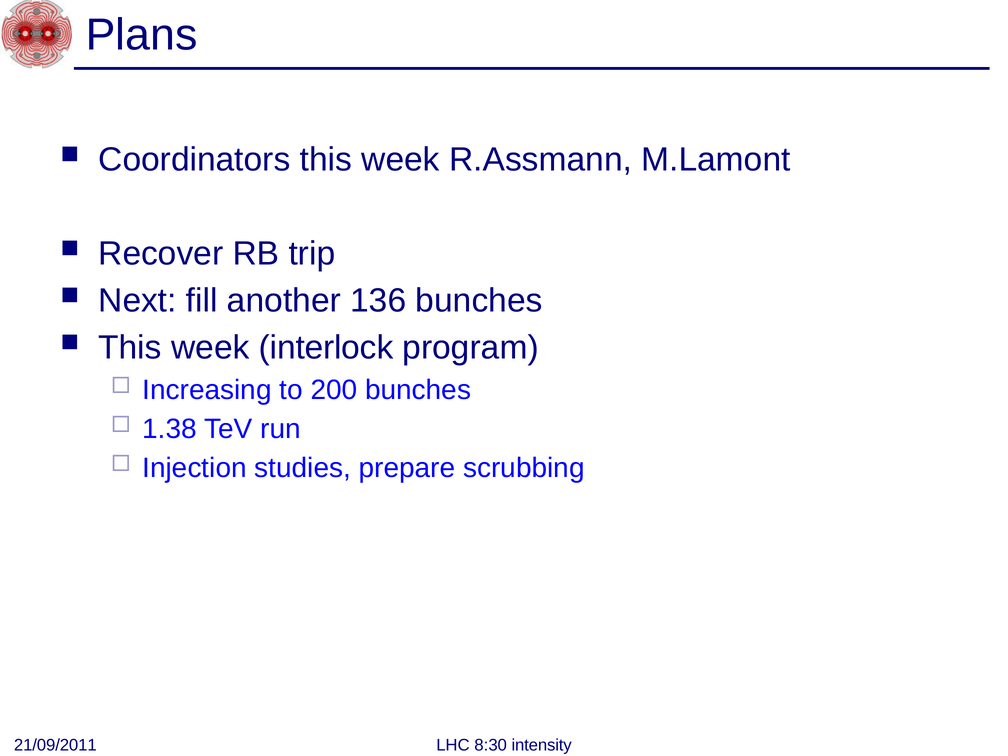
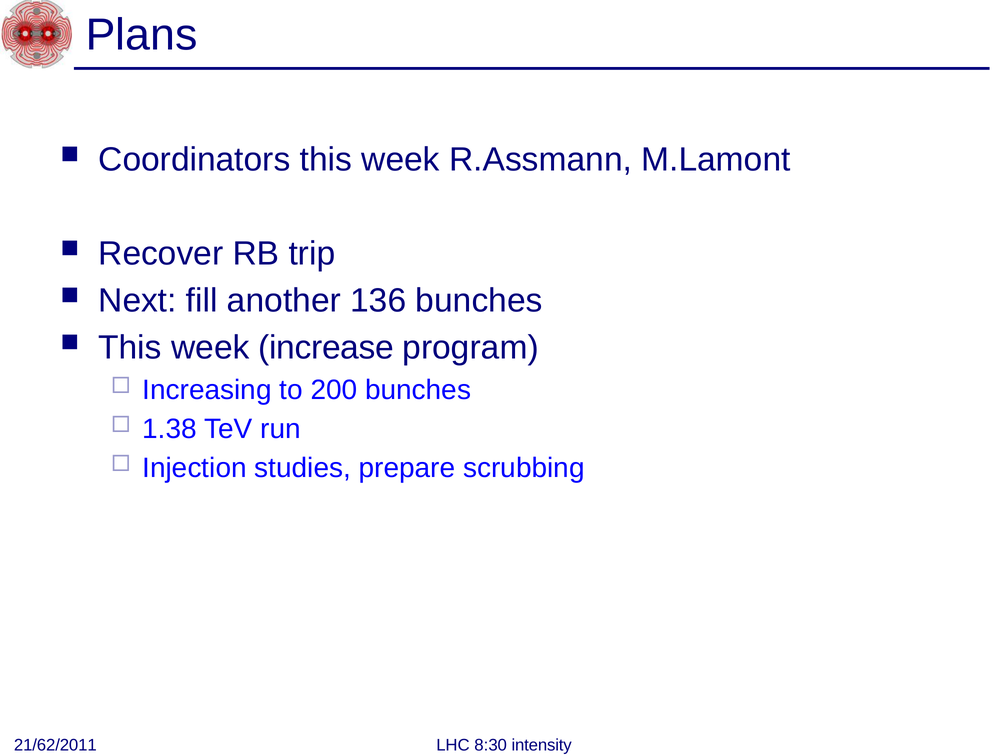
interlock: interlock -> increase
21/09/2011: 21/09/2011 -> 21/62/2011
